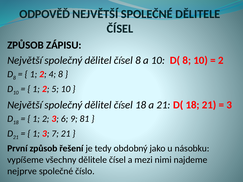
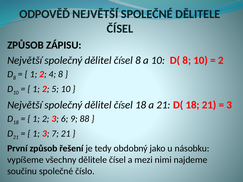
81: 81 -> 88
nejprve: nejprve -> součinu
